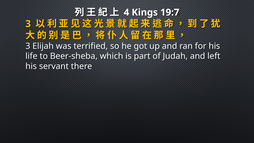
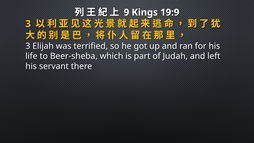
4: 4 -> 9
19:7: 19:7 -> 19:9
